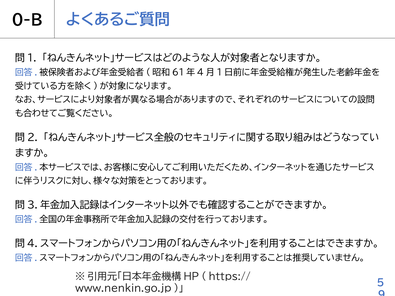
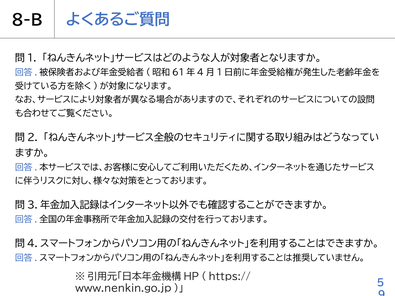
0-B: 0-B -> 8-B
